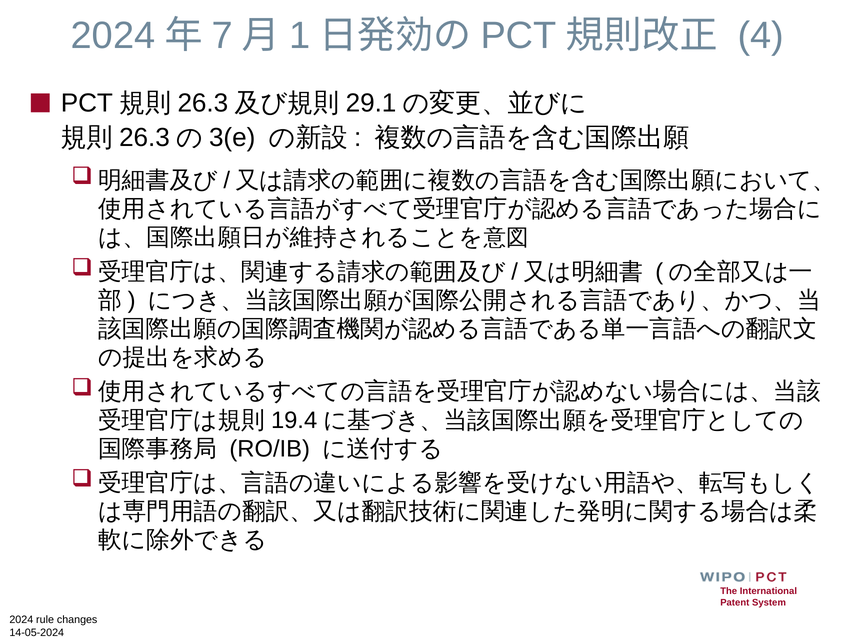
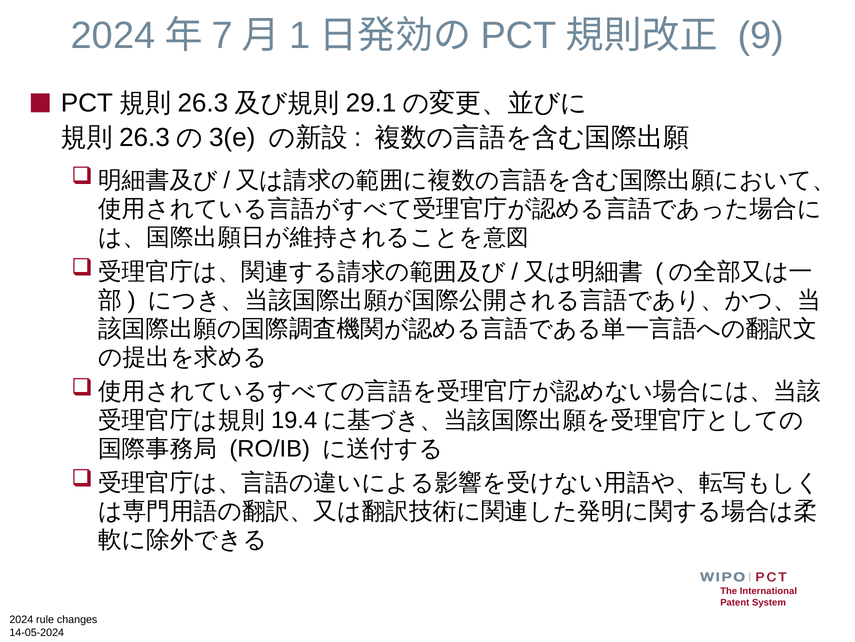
4: 4 -> 9
